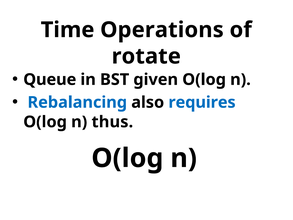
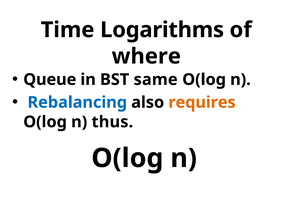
Operations: Operations -> Logarithms
rotate: rotate -> where
given: given -> same
requires colour: blue -> orange
